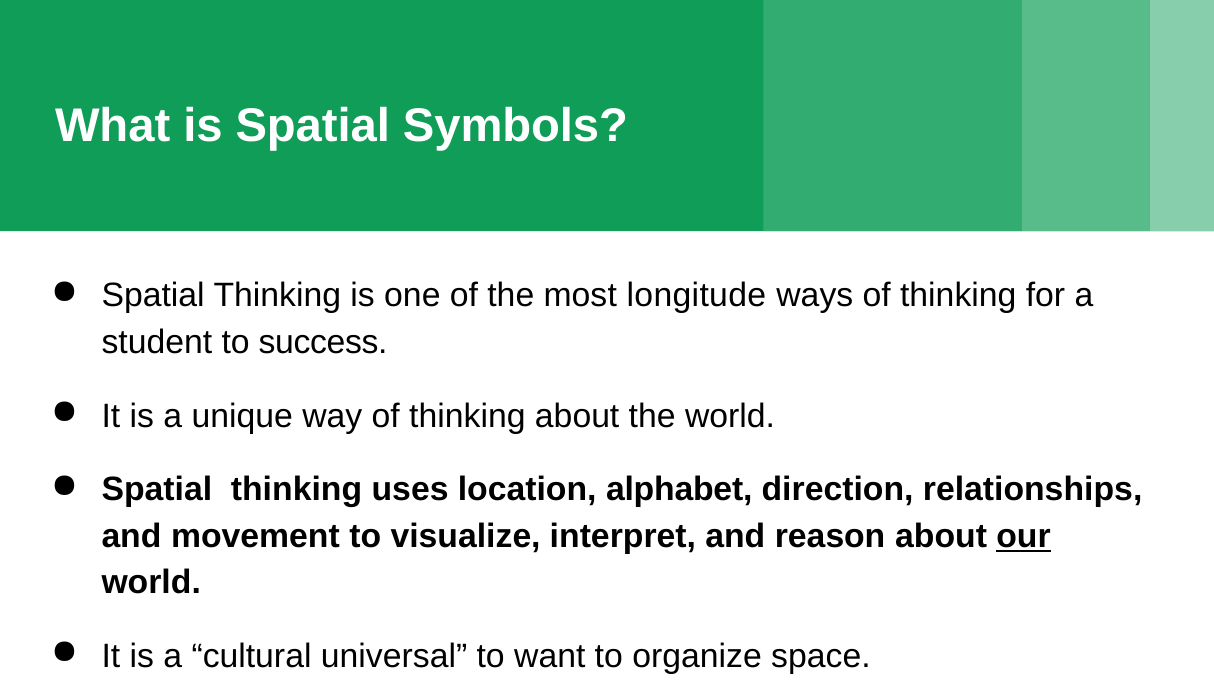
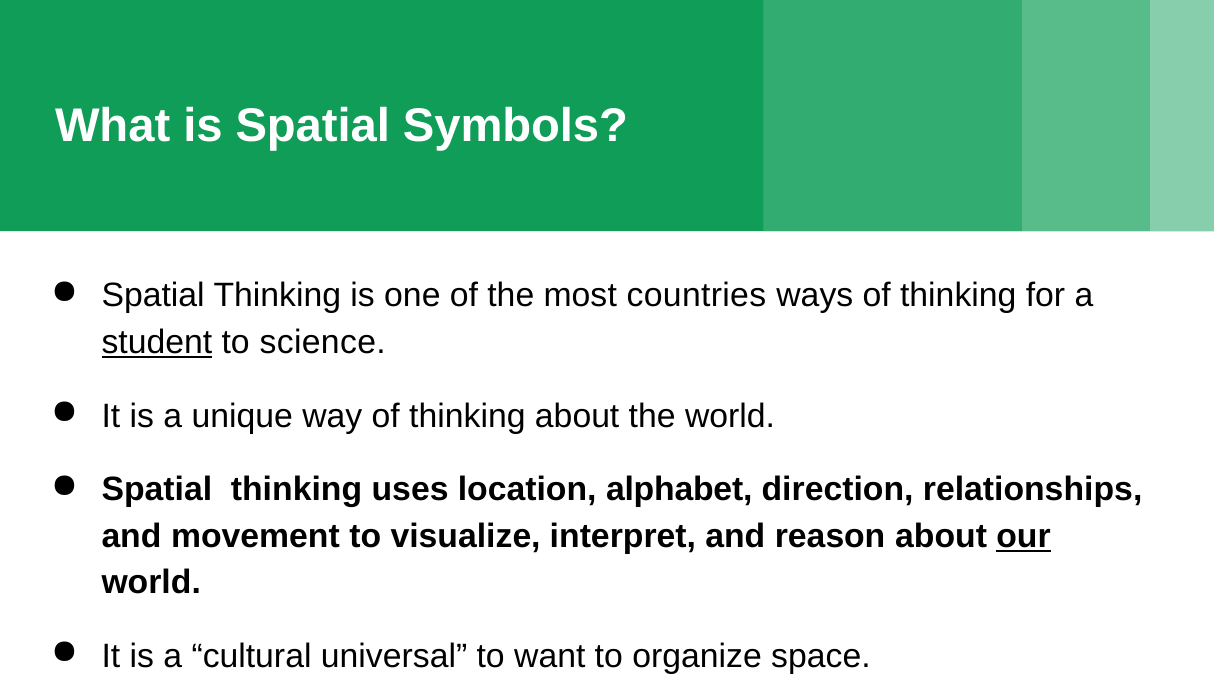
longitude: longitude -> countries
student underline: none -> present
success: success -> science
